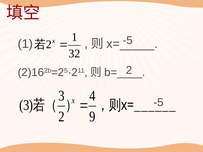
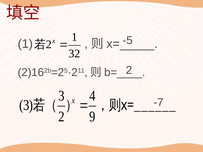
-5 at (159, 103): -5 -> -7
